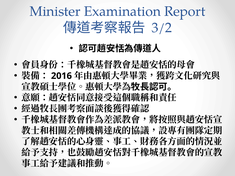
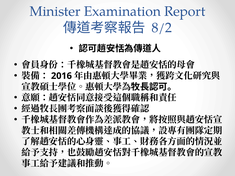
3/2: 3/2 -> 8/2
